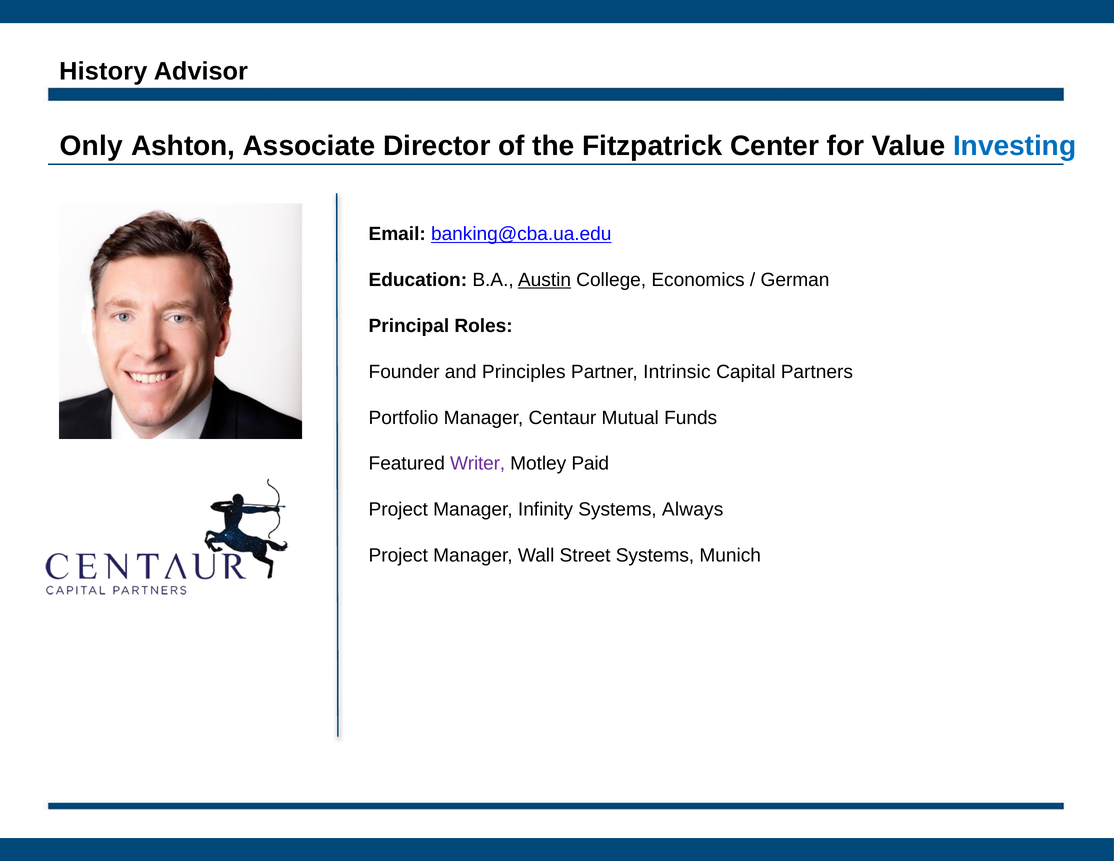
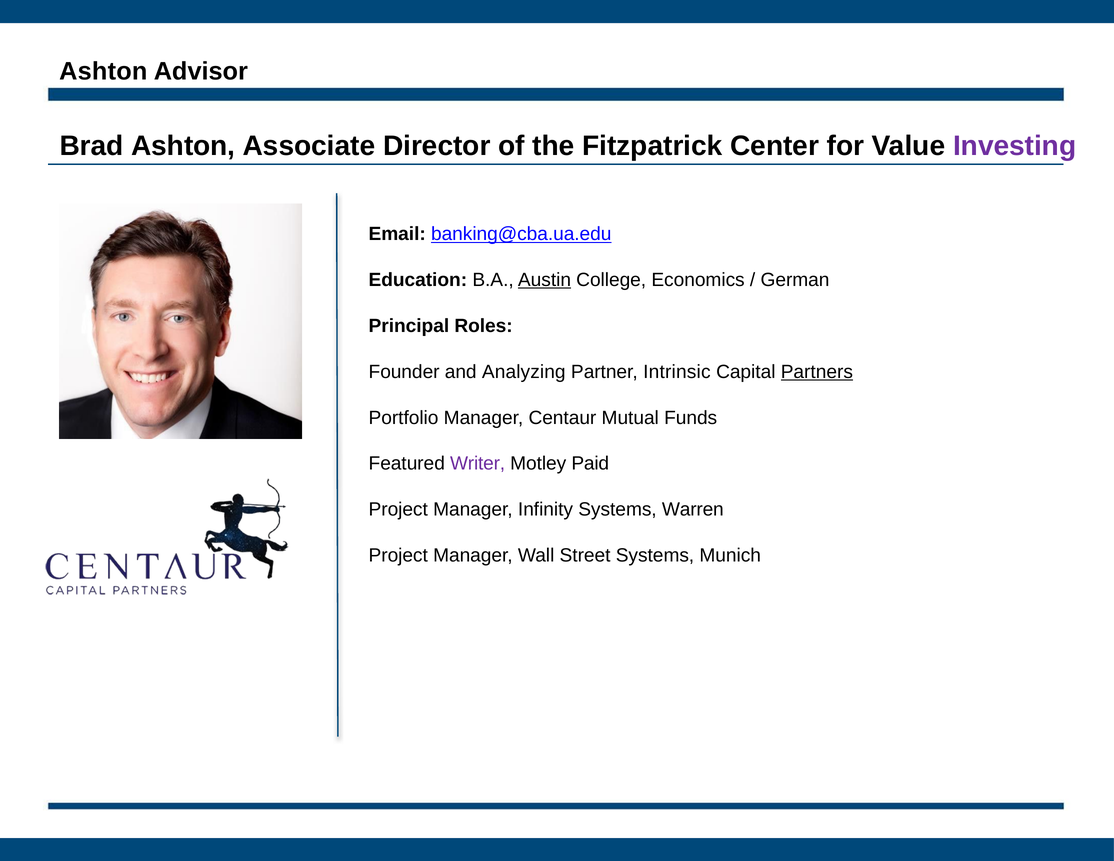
History at (103, 71): History -> Ashton
Only: Only -> Brad
Investing colour: blue -> purple
Principles: Principles -> Analyzing
Partners underline: none -> present
Always: Always -> Warren
